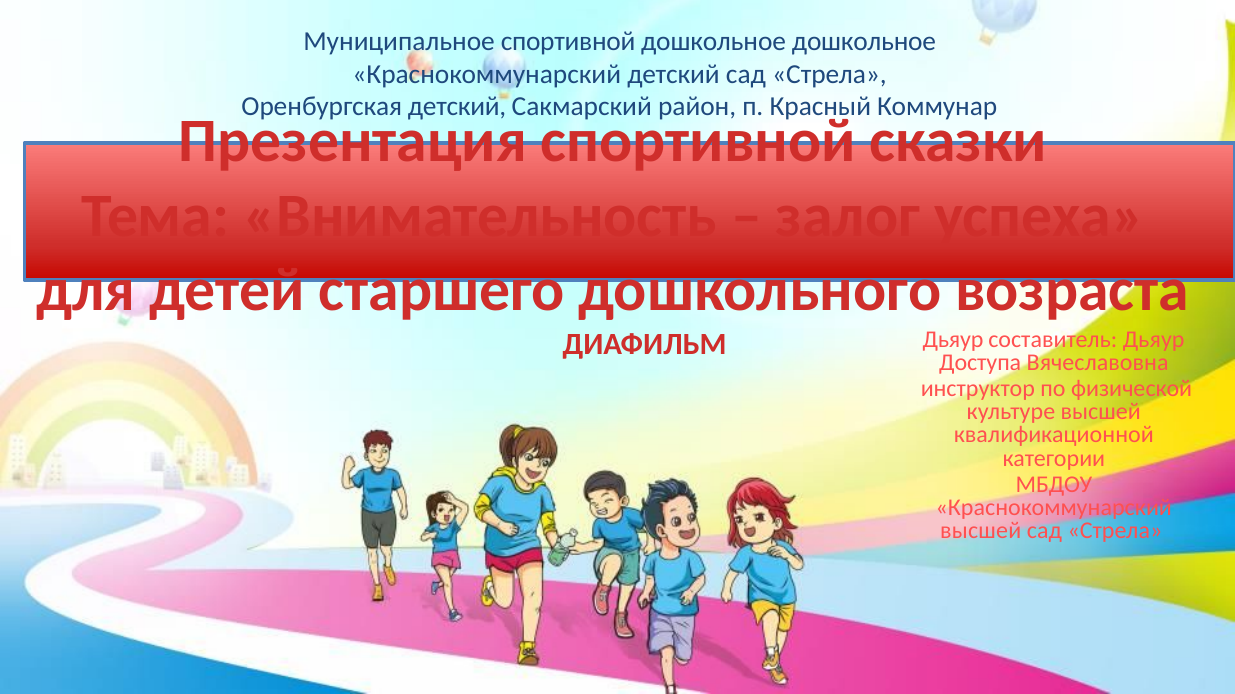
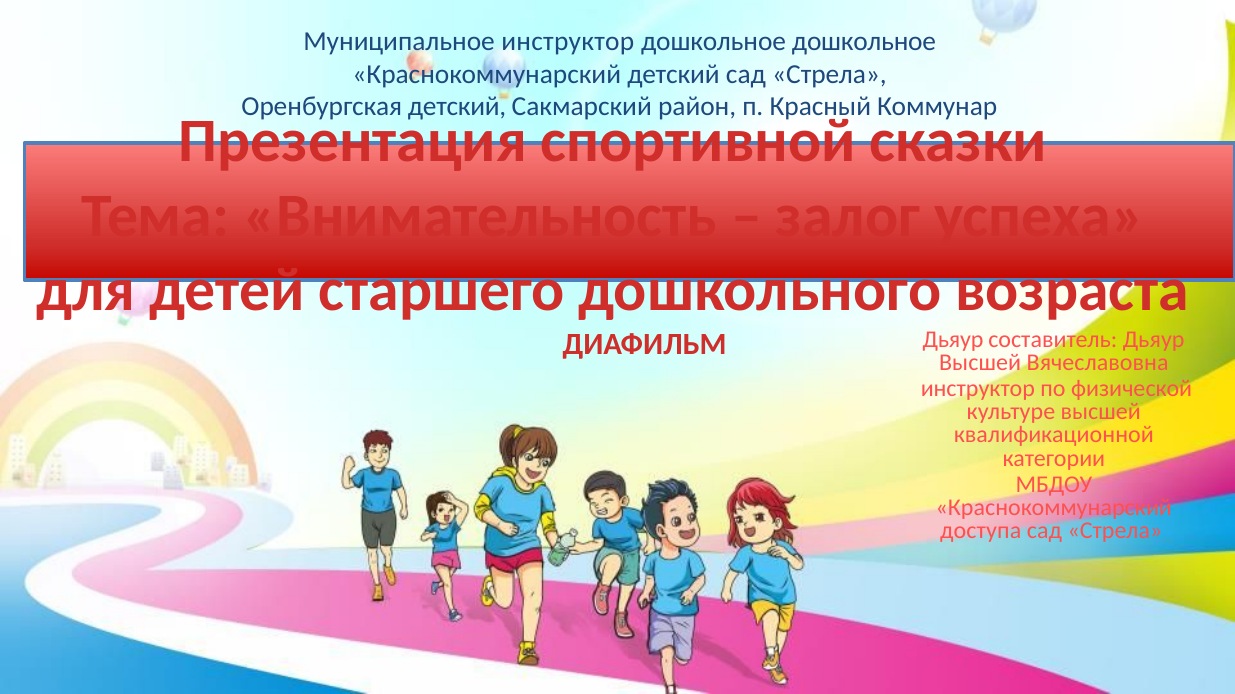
Муниципальное спортивной: спортивной -> инструктор
Доступа at (980, 363): Доступа -> Высшей
высшей at (981, 532): высшей -> доступа
